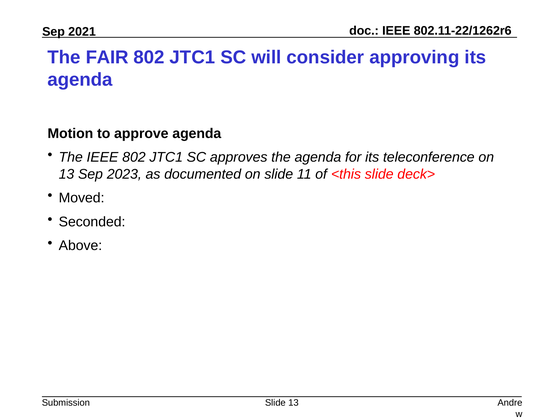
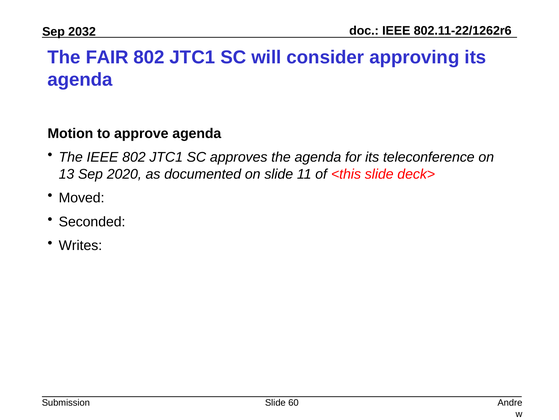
2021: 2021 -> 2032
2023: 2023 -> 2020
Above: Above -> Writes
Slide 13: 13 -> 60
